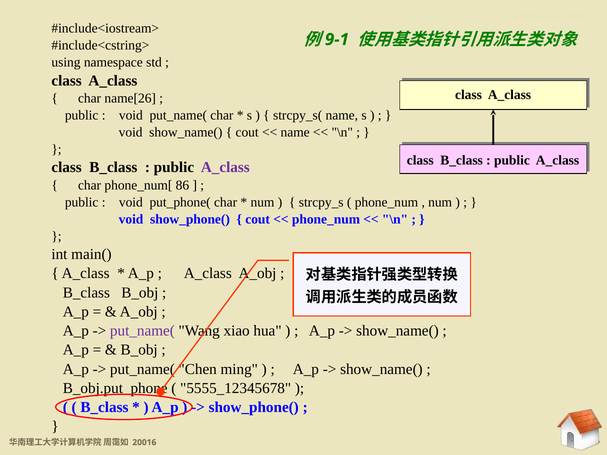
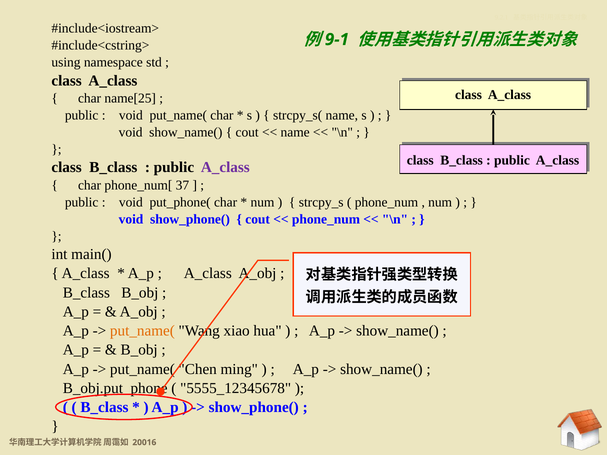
name[26: name[26 -> name[25
86: 86 -> 37
put_name( at (142, 331) colour: purple -> orange
